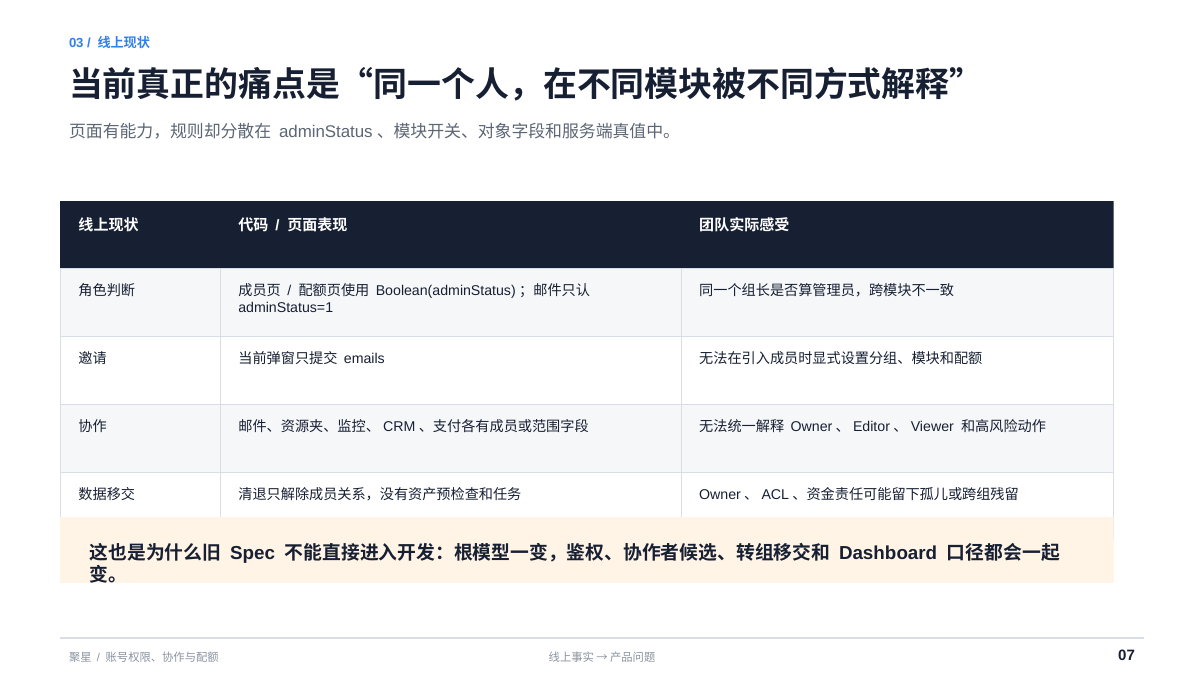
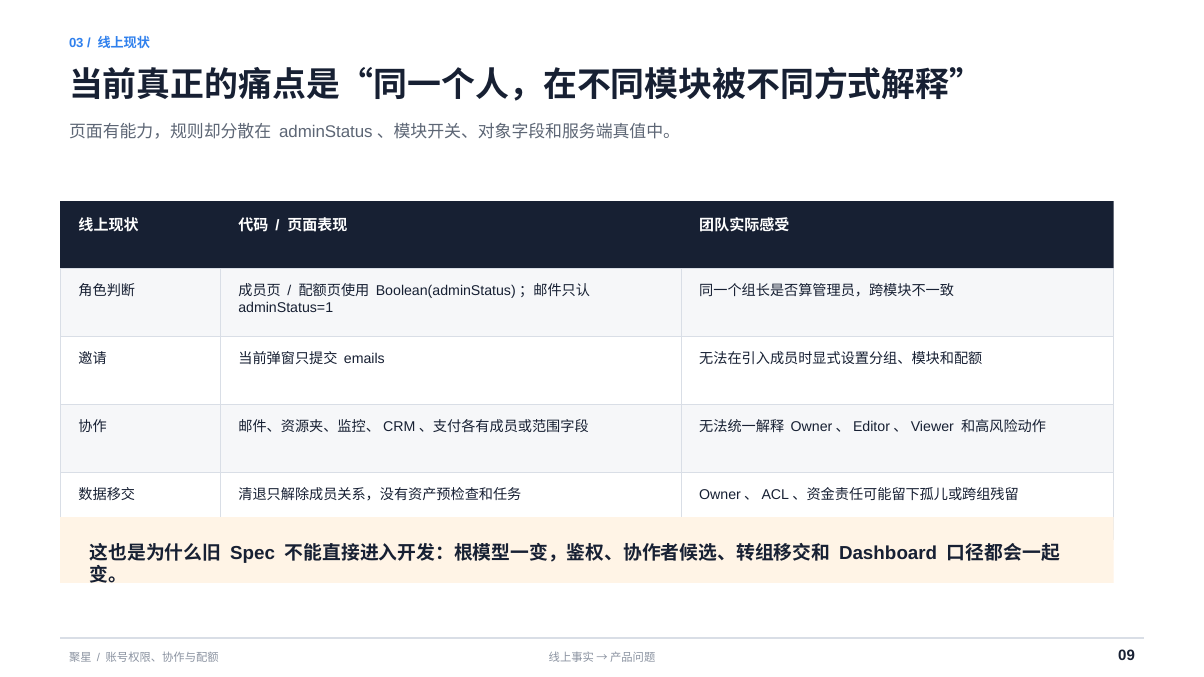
07: 07 -> 09
